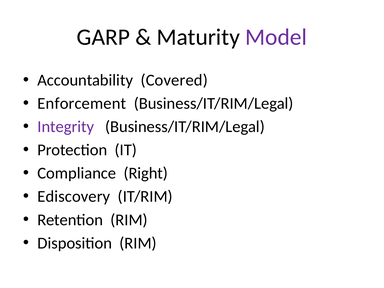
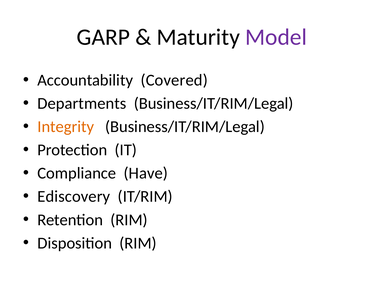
Enforcement: Enforcement -> Departments
Integrity colour: purple -> orange
Right: Right -> Have
